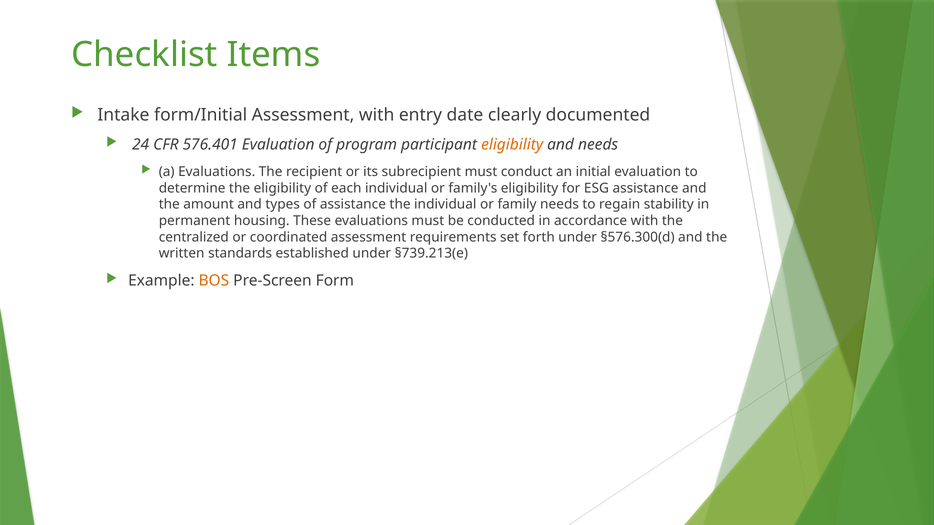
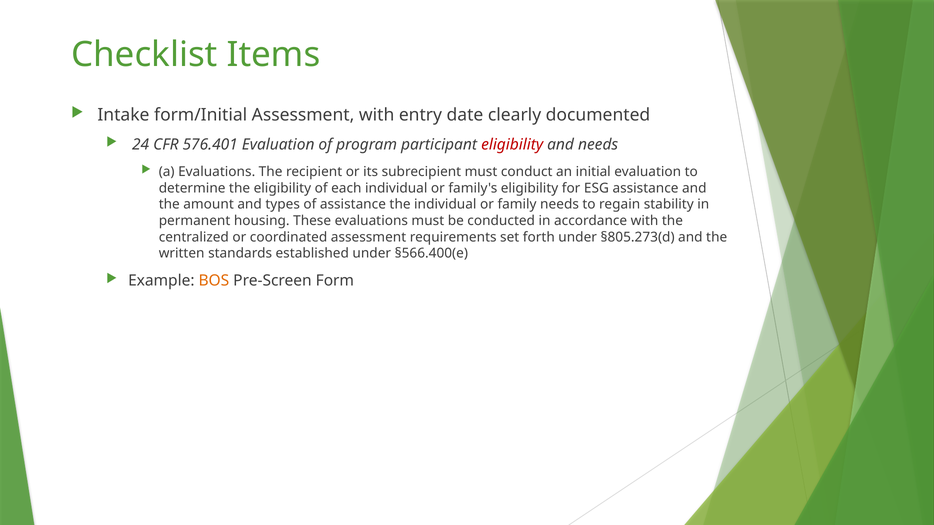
eligibility at (512, 145) colour: orange -> red
§576.300(d: §576.300(d -> §805.273(d
§739.213(e: §739.213(e -> §566.400(e
